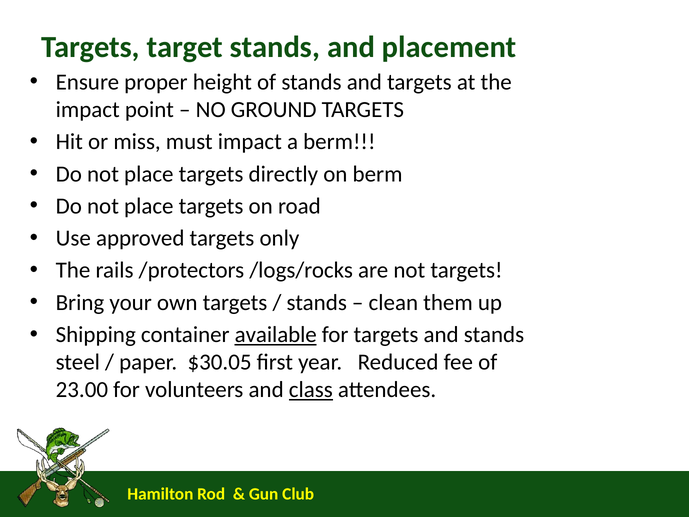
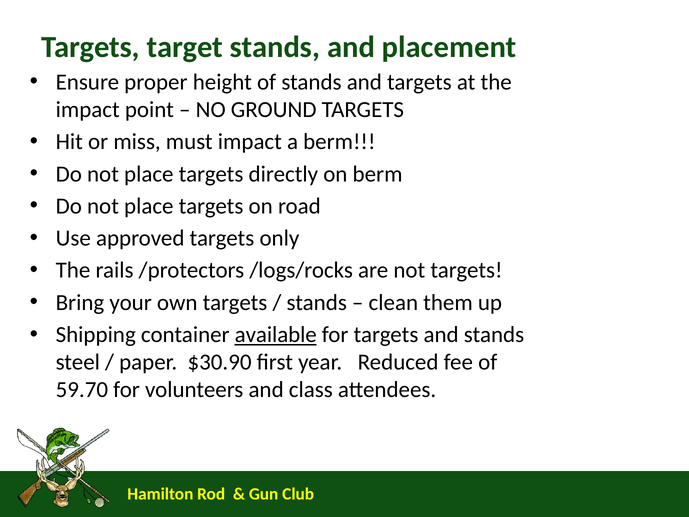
$30.05: $30.05 -> $30.90
23.00: 23.00 -> 59.70
class underline: present -> none
